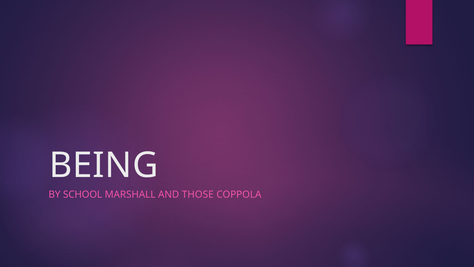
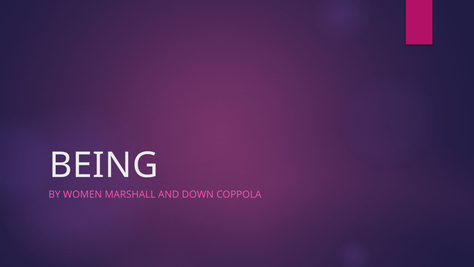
SCHOOL: SCHOOL -> WOMEN
THOSE: THOSE -> DOWN
